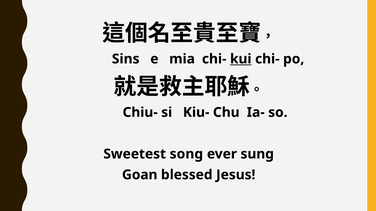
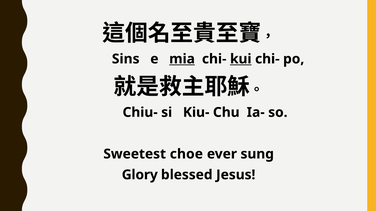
mia underline: none -> present
song: song -> choe
Goan: Goan -> Glory
